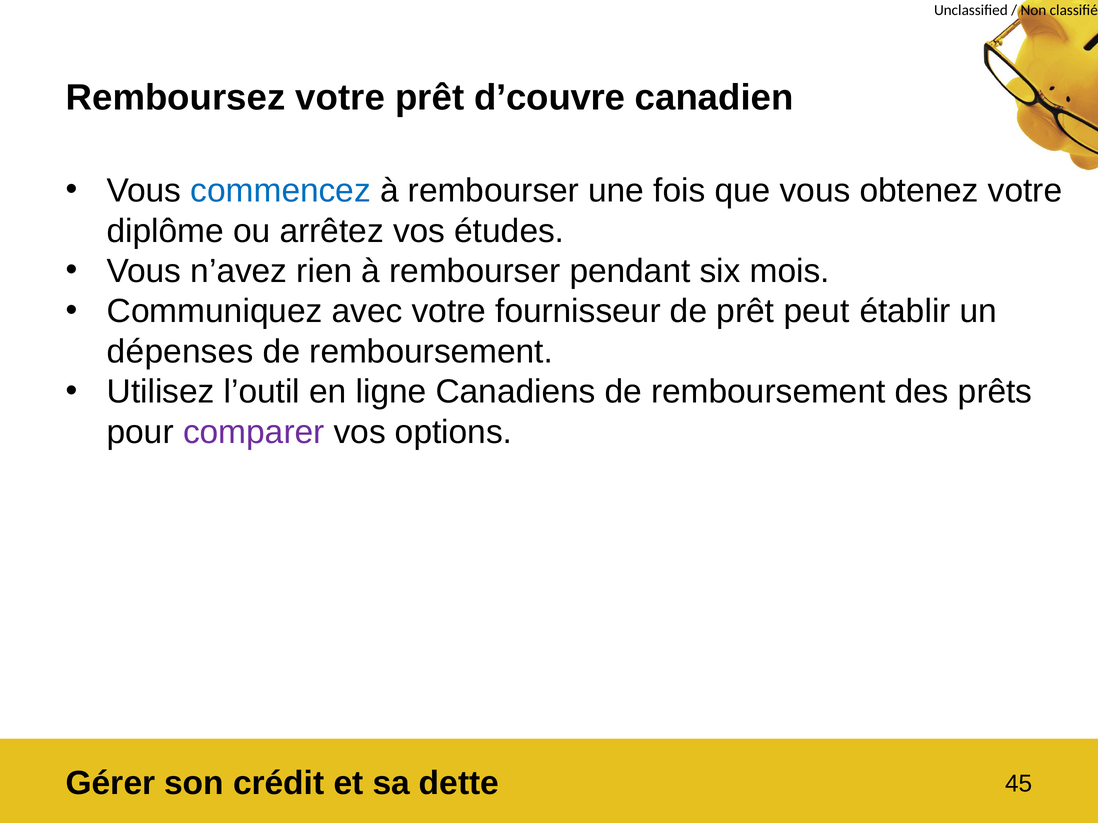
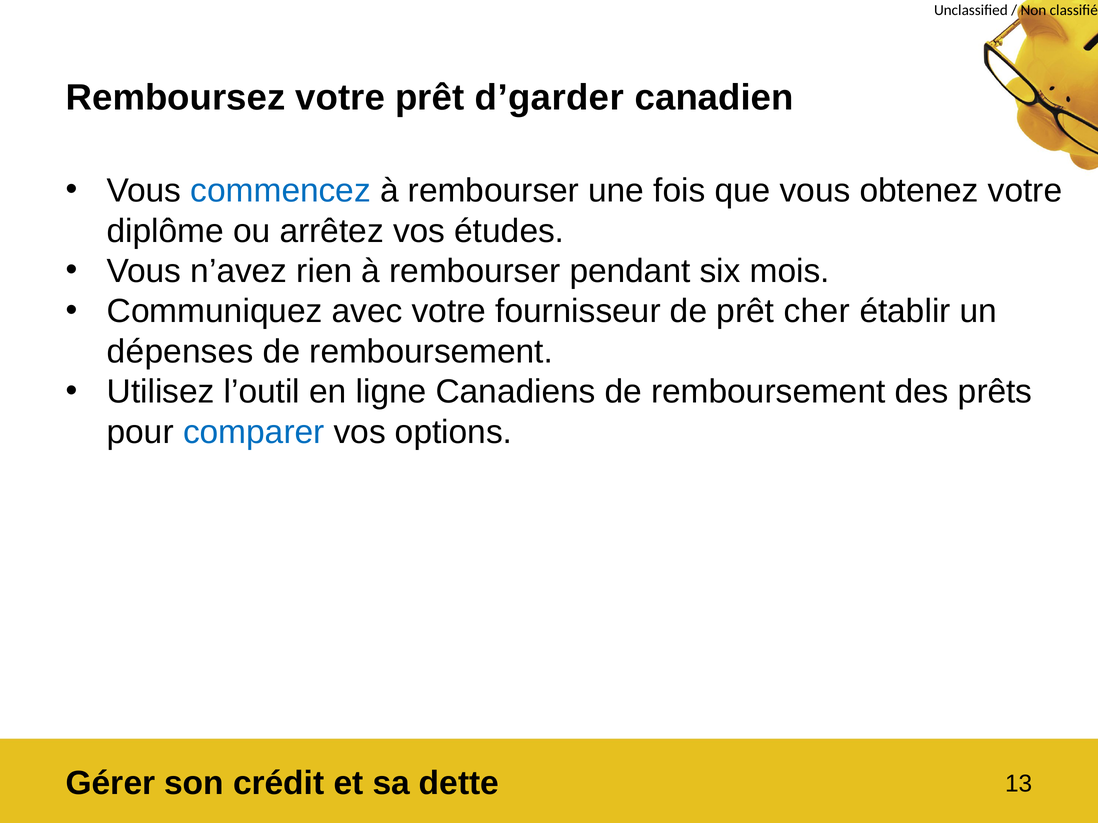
d’couvre: d’couvre -> d’garder
peut: peut -> cher
comparer colour: purple -> blue
45: 45 -> 13
